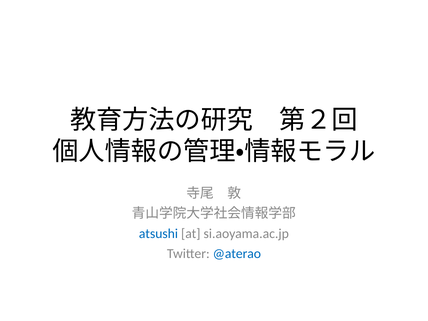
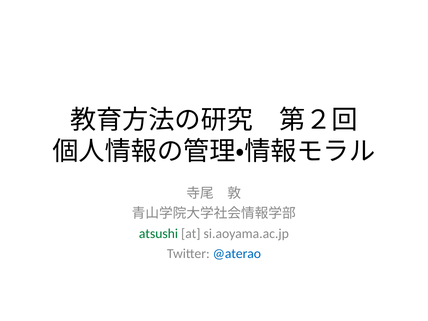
atsushi colour: blue -> green
